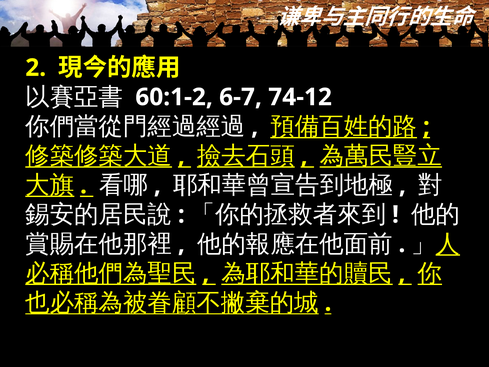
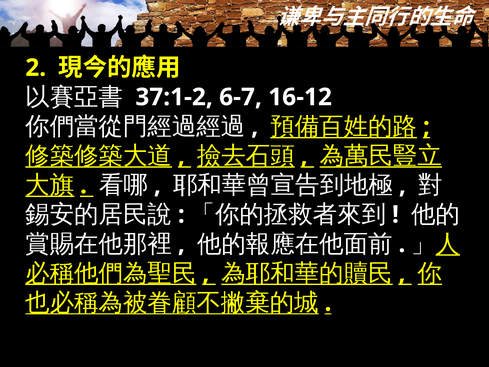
60:1-2: 60:1-2 -> 37:1-2
74-12: 74-12 -> 16-12
